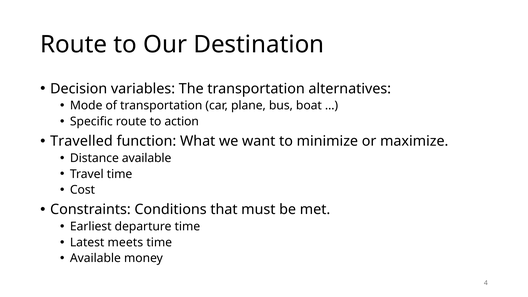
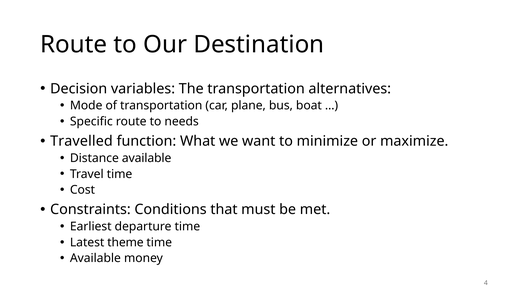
action: action -> needs
meets: meets -> theme
